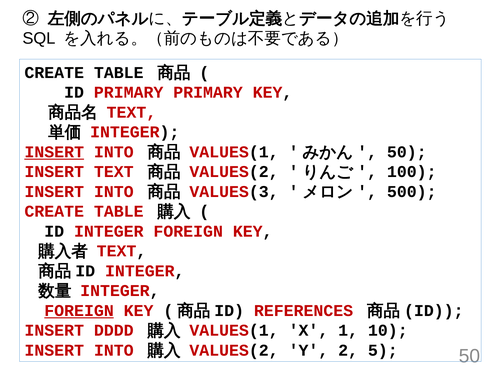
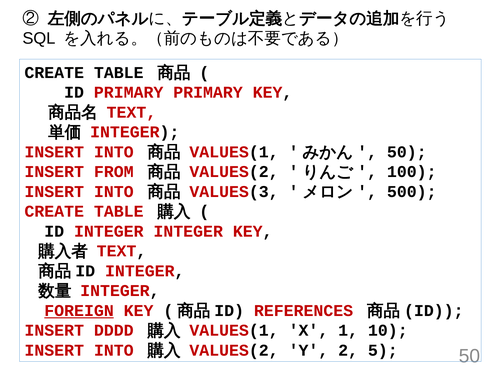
INSERT at (54, 152) underline: present -> none
INSERT TEXT: TEXT -> FROM
ID INTEGER FOREIGN: FOREIGN -> INTEGER
